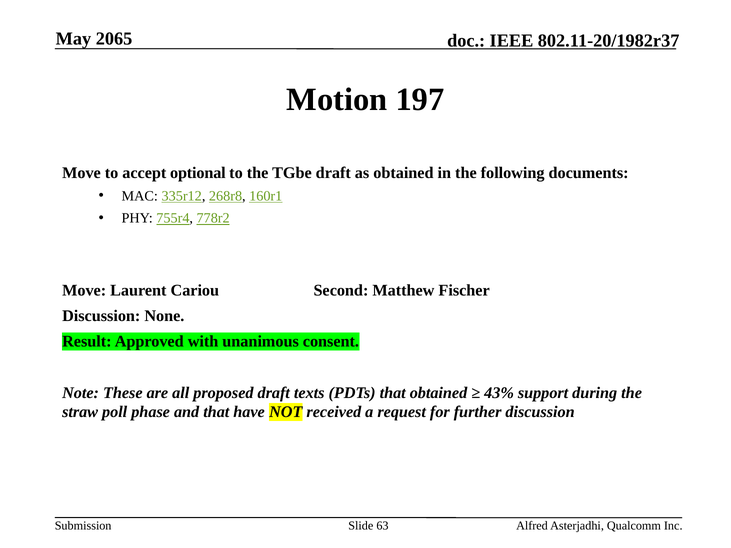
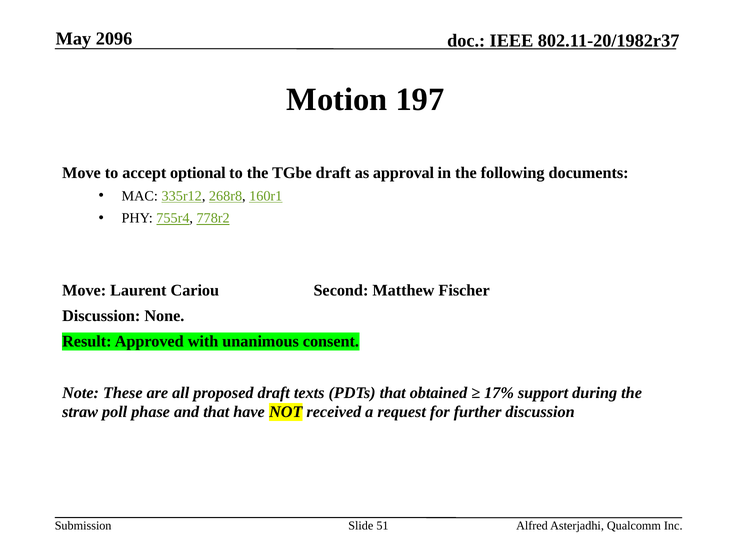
2065: 2065 -> 2096
as obtained: obtained -> approval
43%: 43% -> 17%
63: 63 -> 51
